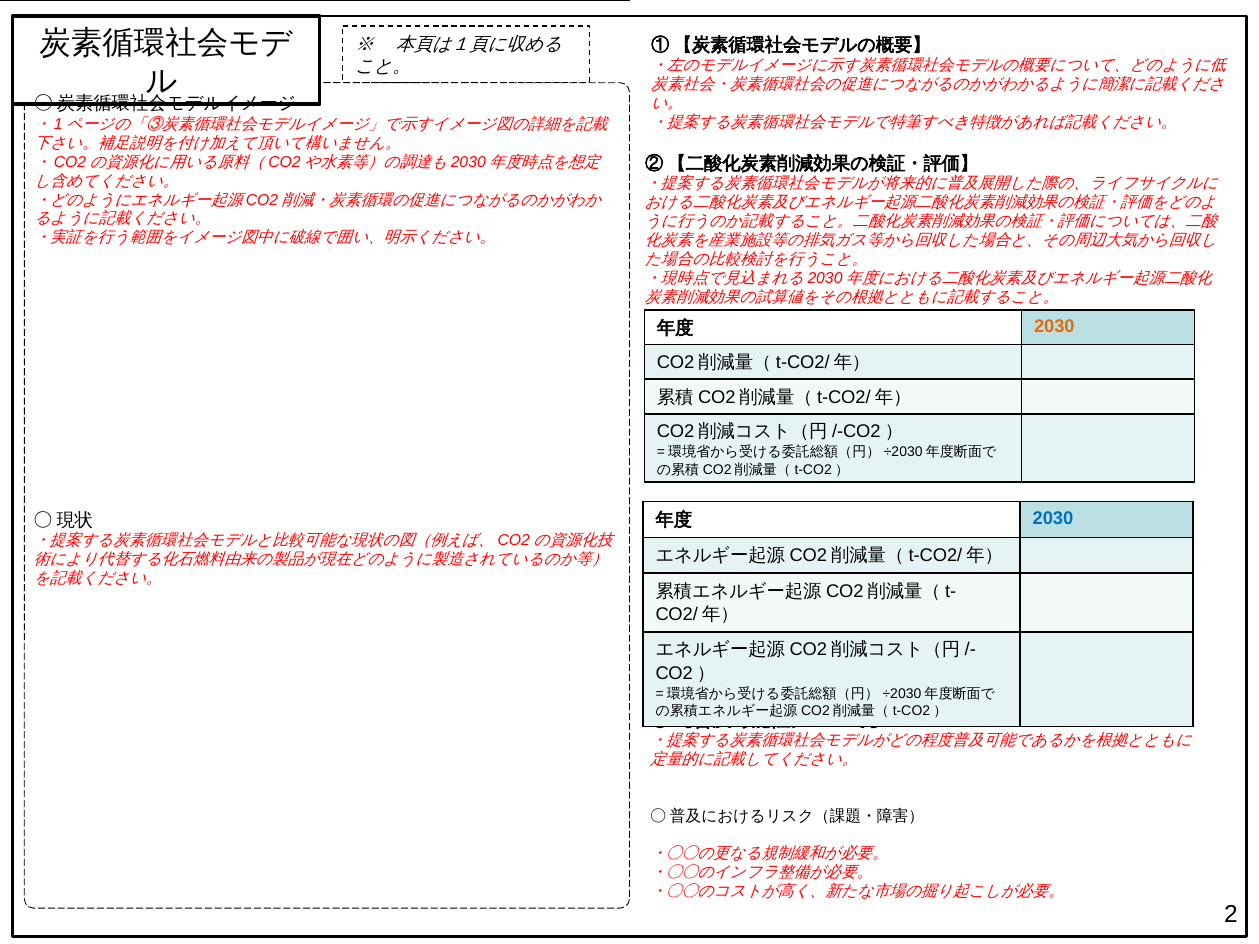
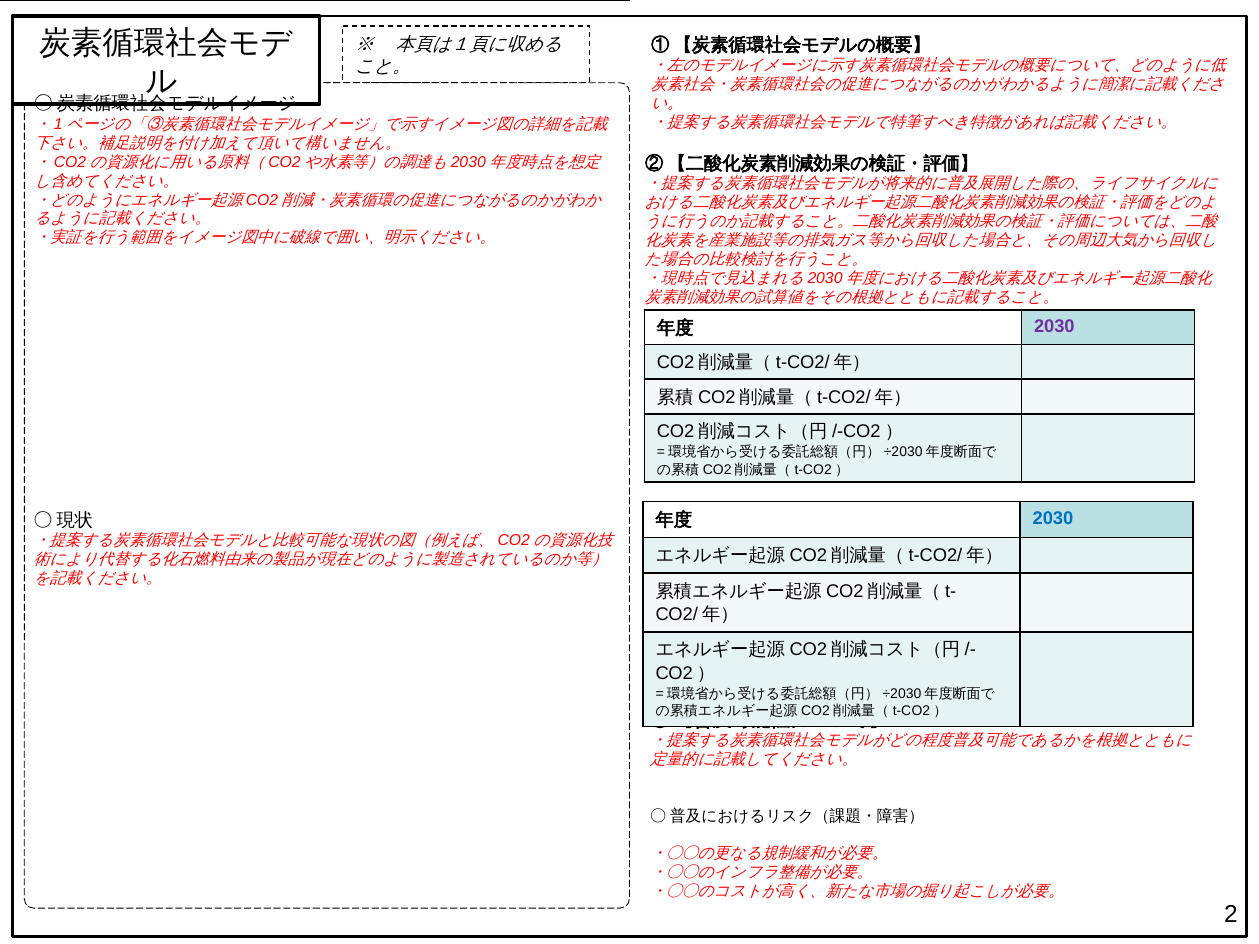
2030 at (1054, 327) colour: orange -> purple
